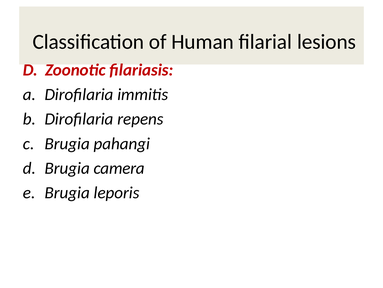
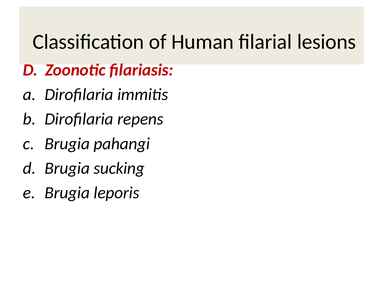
camera: camera -> sucking
